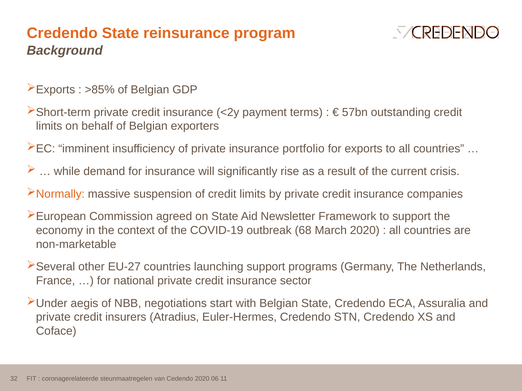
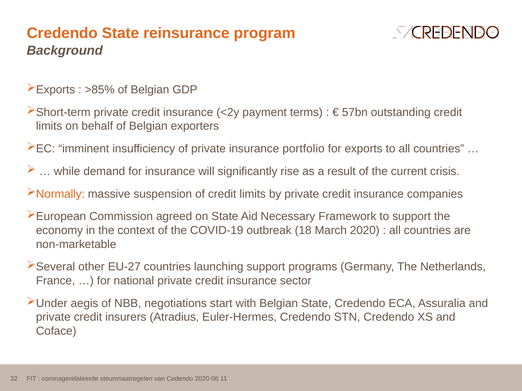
Newsletter: Newsletter -> Necessary
68: 68 -> 18
